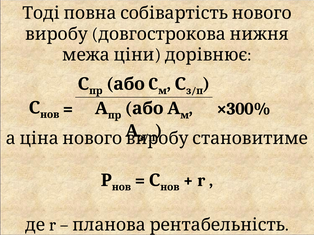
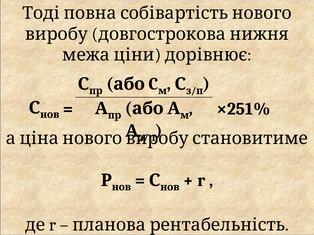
×300%: ×300% -> ×251%
